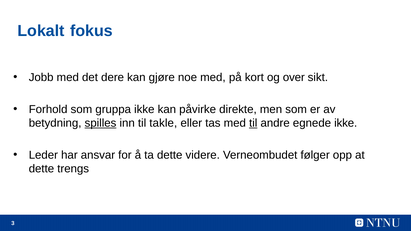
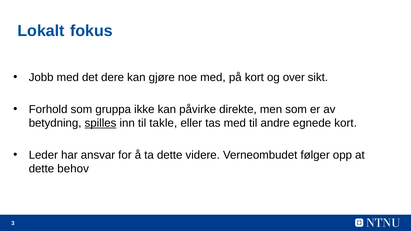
til at (253, 123) underline: present -> none
egnede ikke: ikke -> kort
trengs: trengs -> behov
